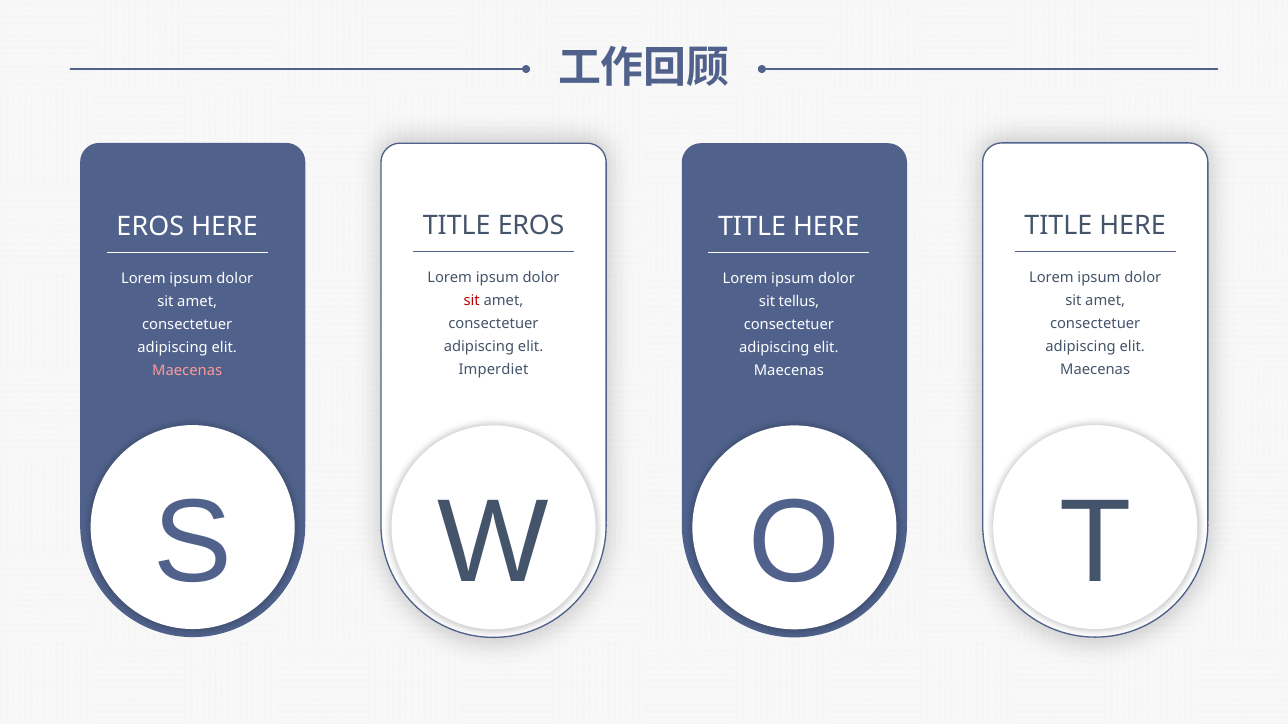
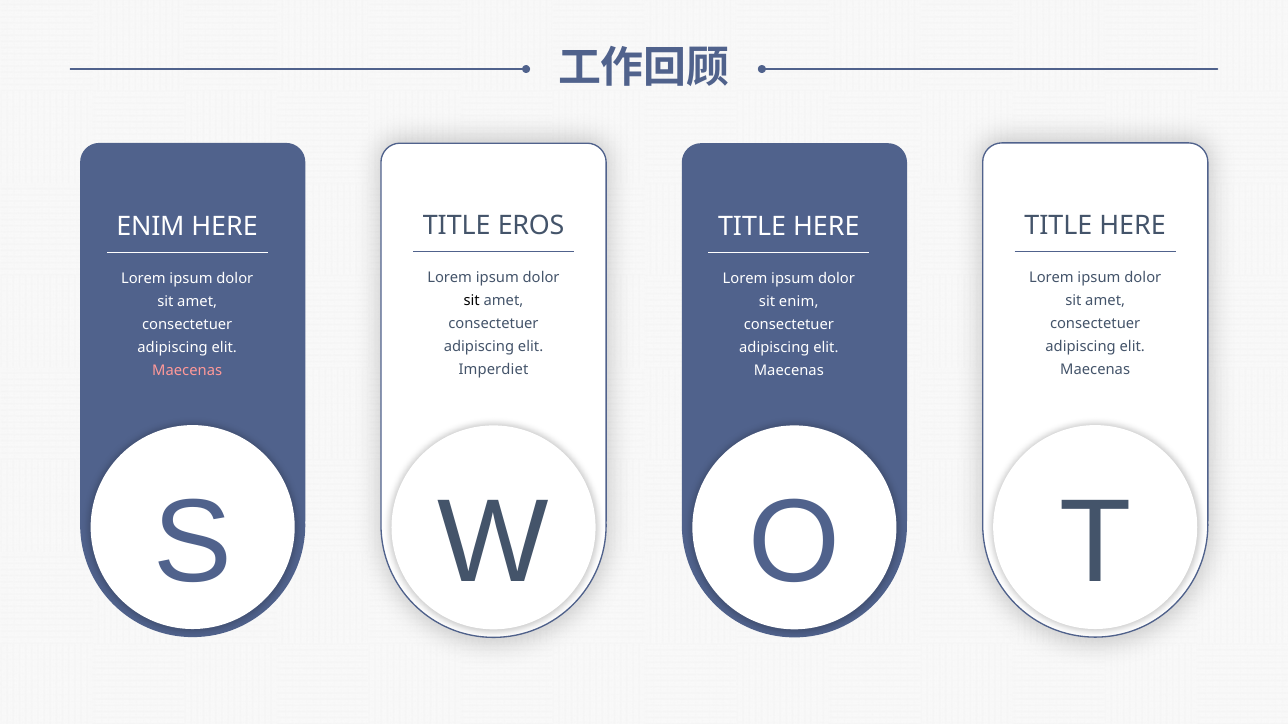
EROS at (150, 227): EROS -> ENIM
sit at (472, 300) colour: red -> black
sit tellus: tellus -> enim
